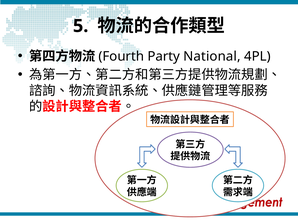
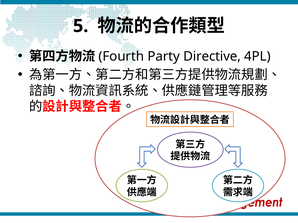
National: National -> Directive
